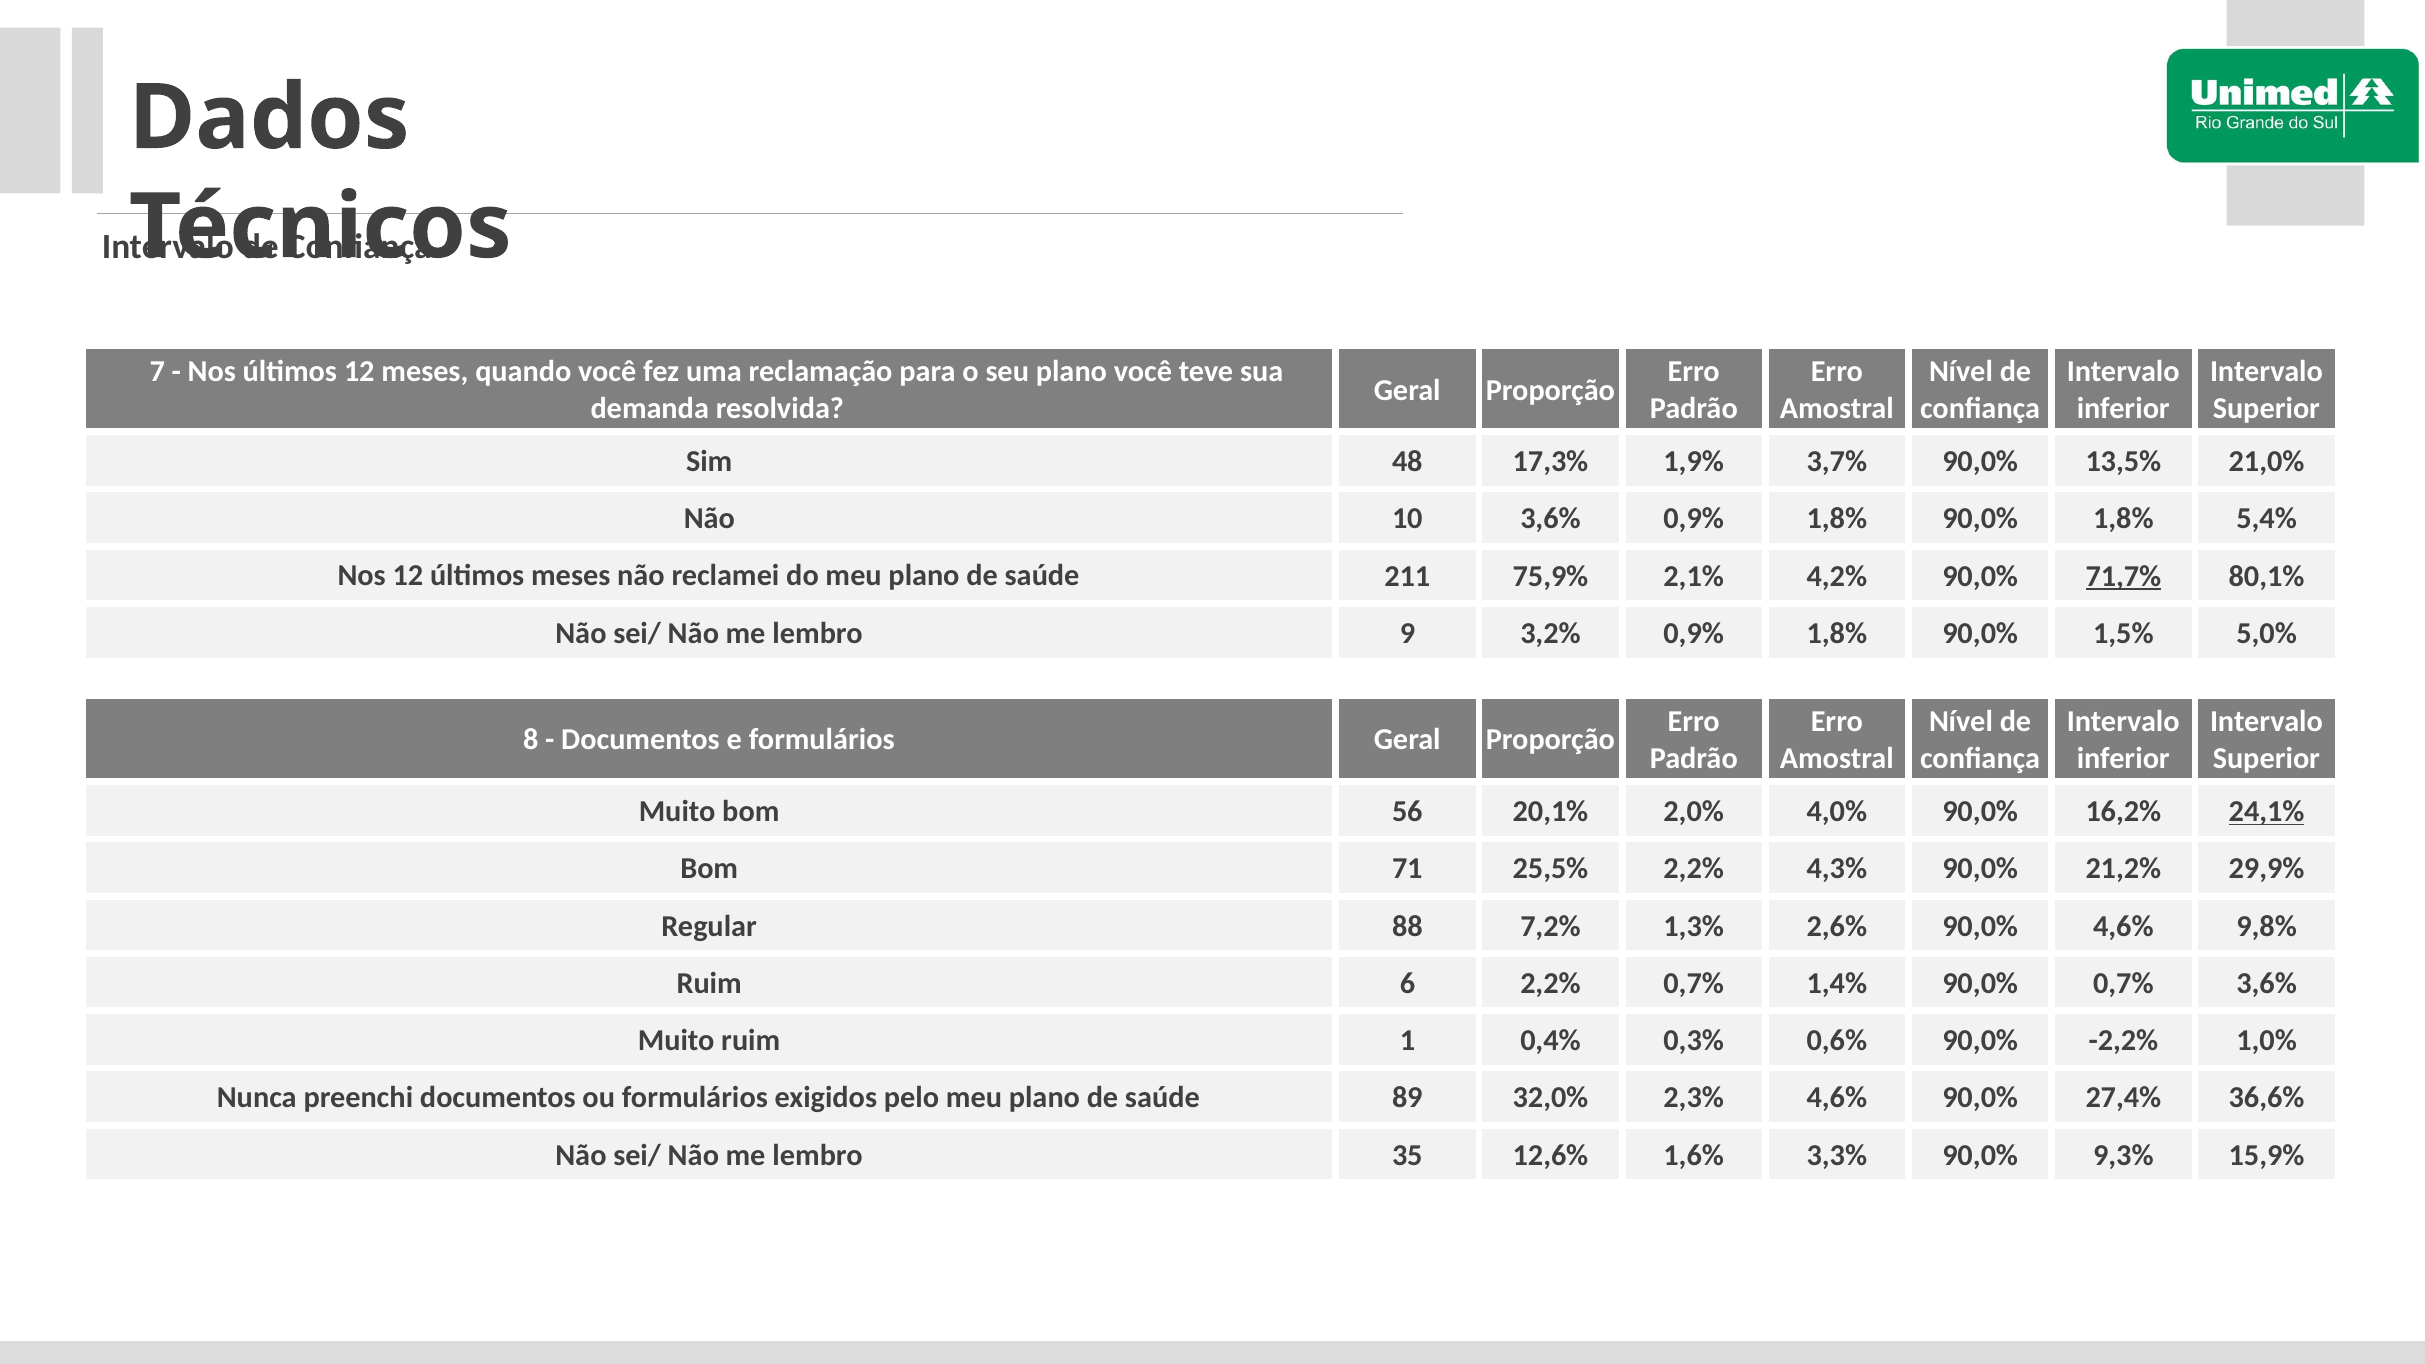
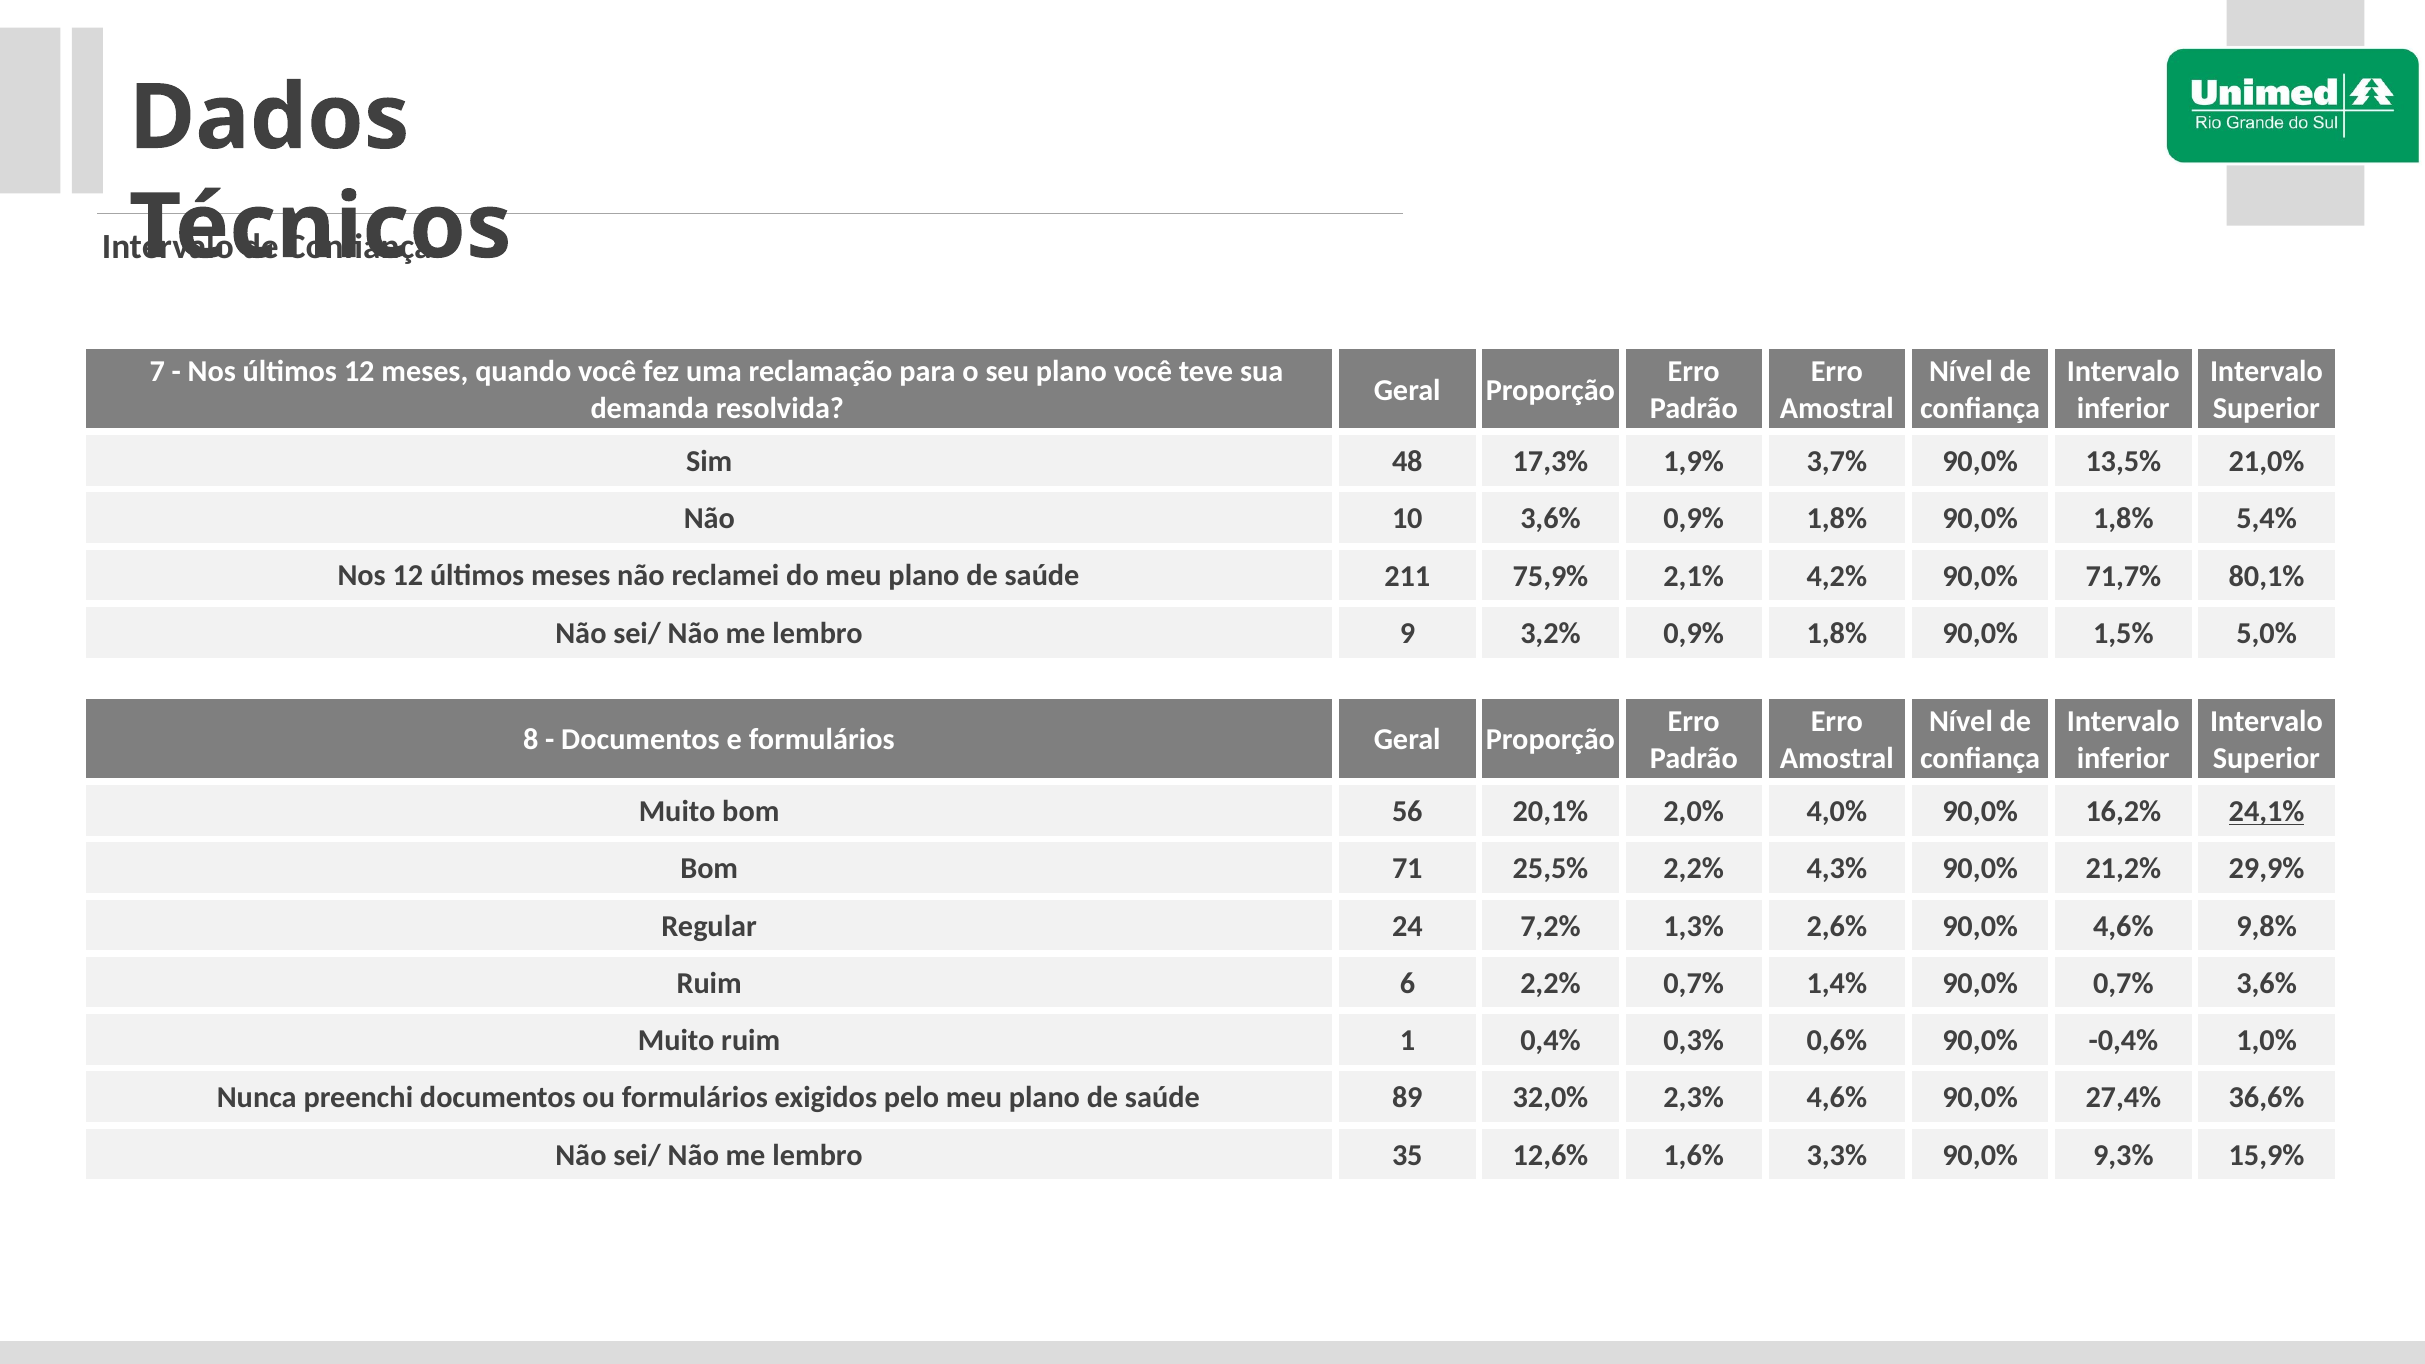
71,7% underline: present -> none
88: 88 -> 24
-2,2%: -2,2% -> -0,4%
